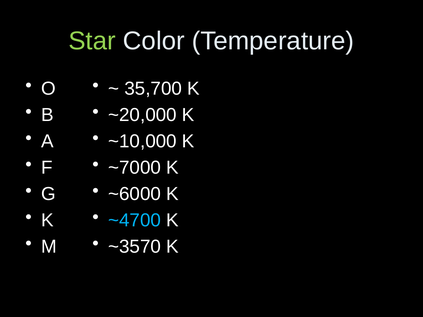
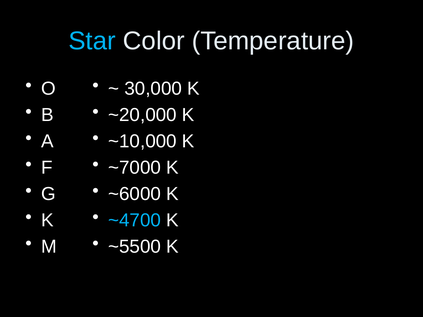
Star colour: light green -> light blue
35,700: 35,700 -> 30,000
~3570: ~3570 -> ~5500
